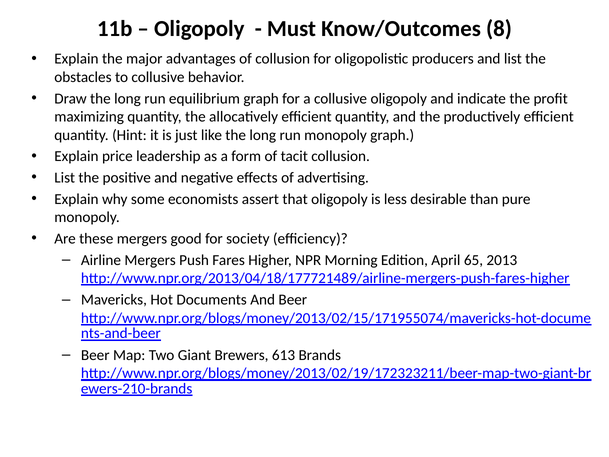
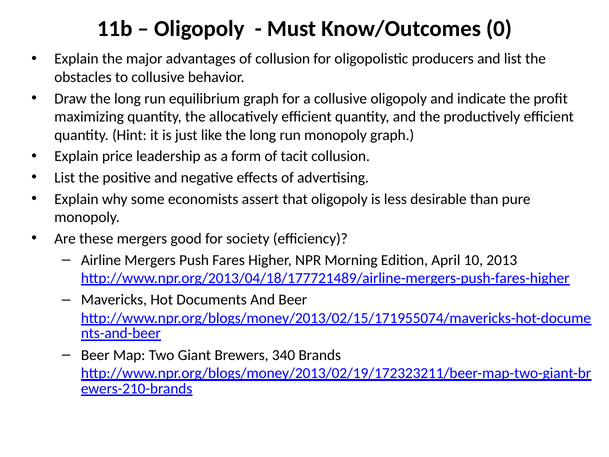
8: 8 -> 0
65: 65 -> 10
613: 613 -> 340
